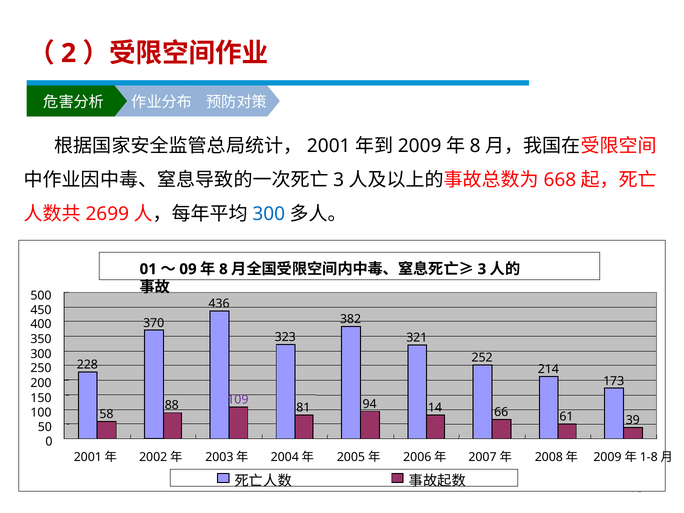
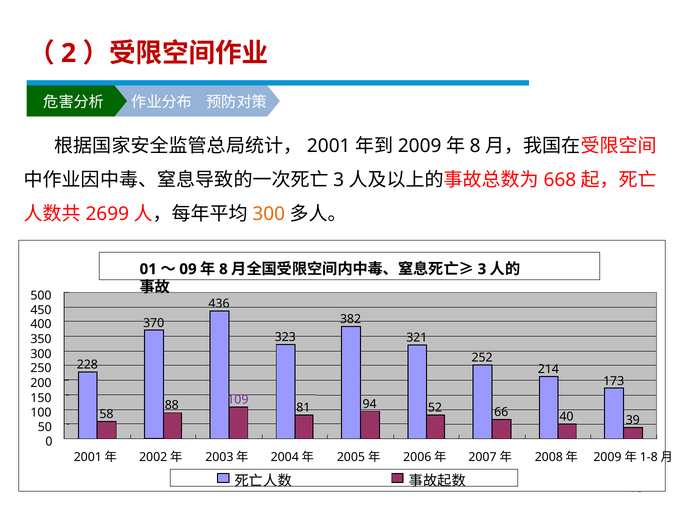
300 at (269, 214) colour: blue -> orange
14: 14 -> 52
61: 61 -> 40
